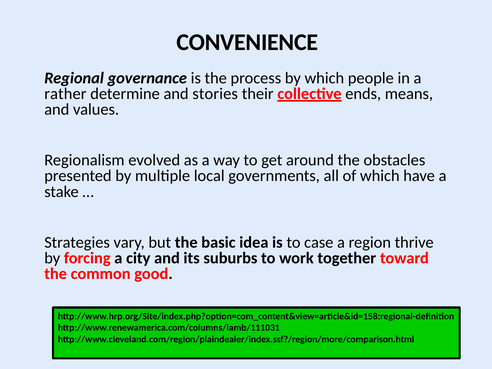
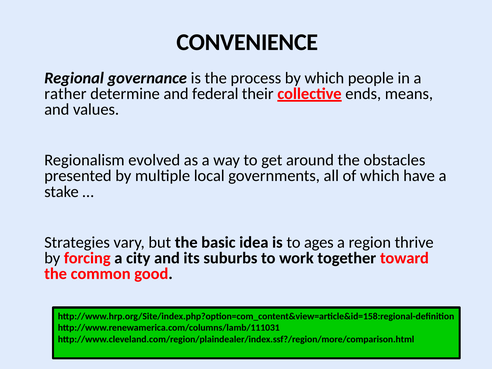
stories: stories -> federal
case: case -> ages
